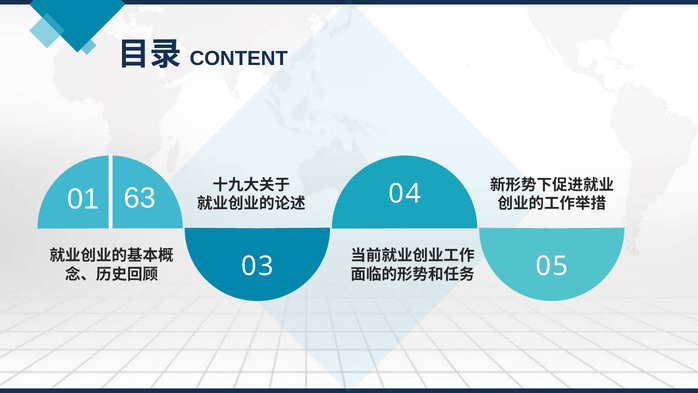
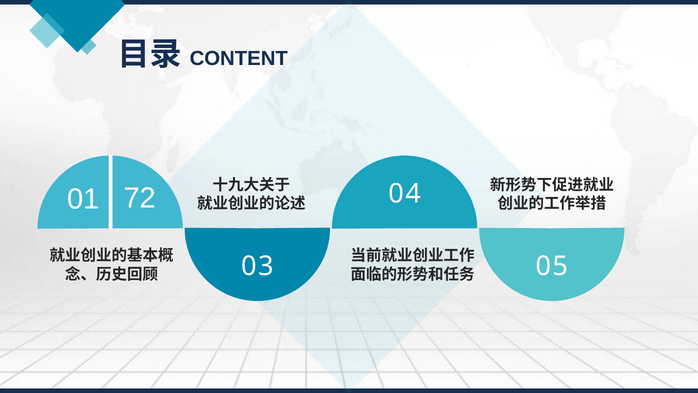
63: 63 -> 72
